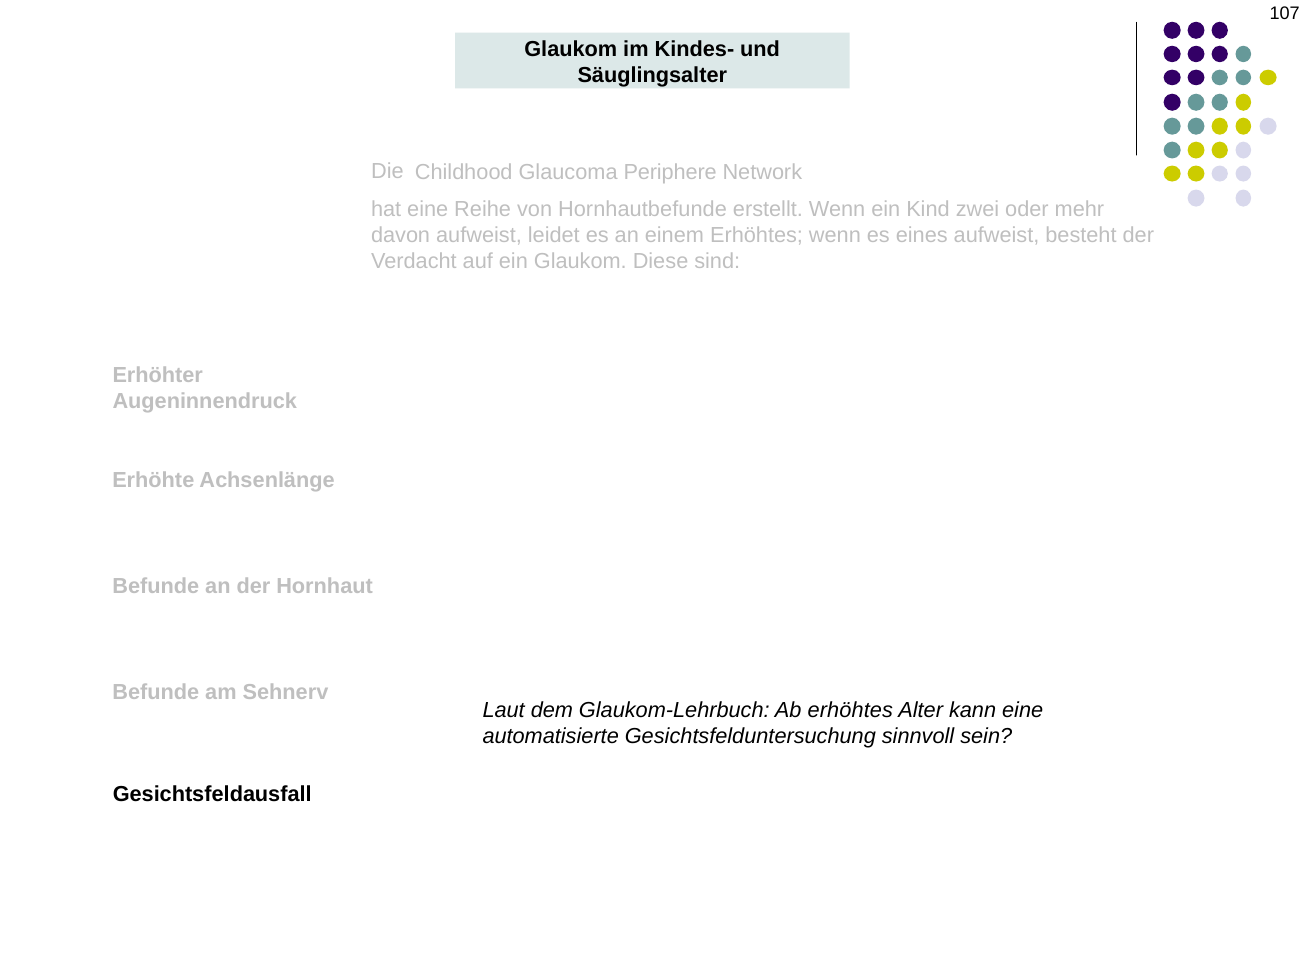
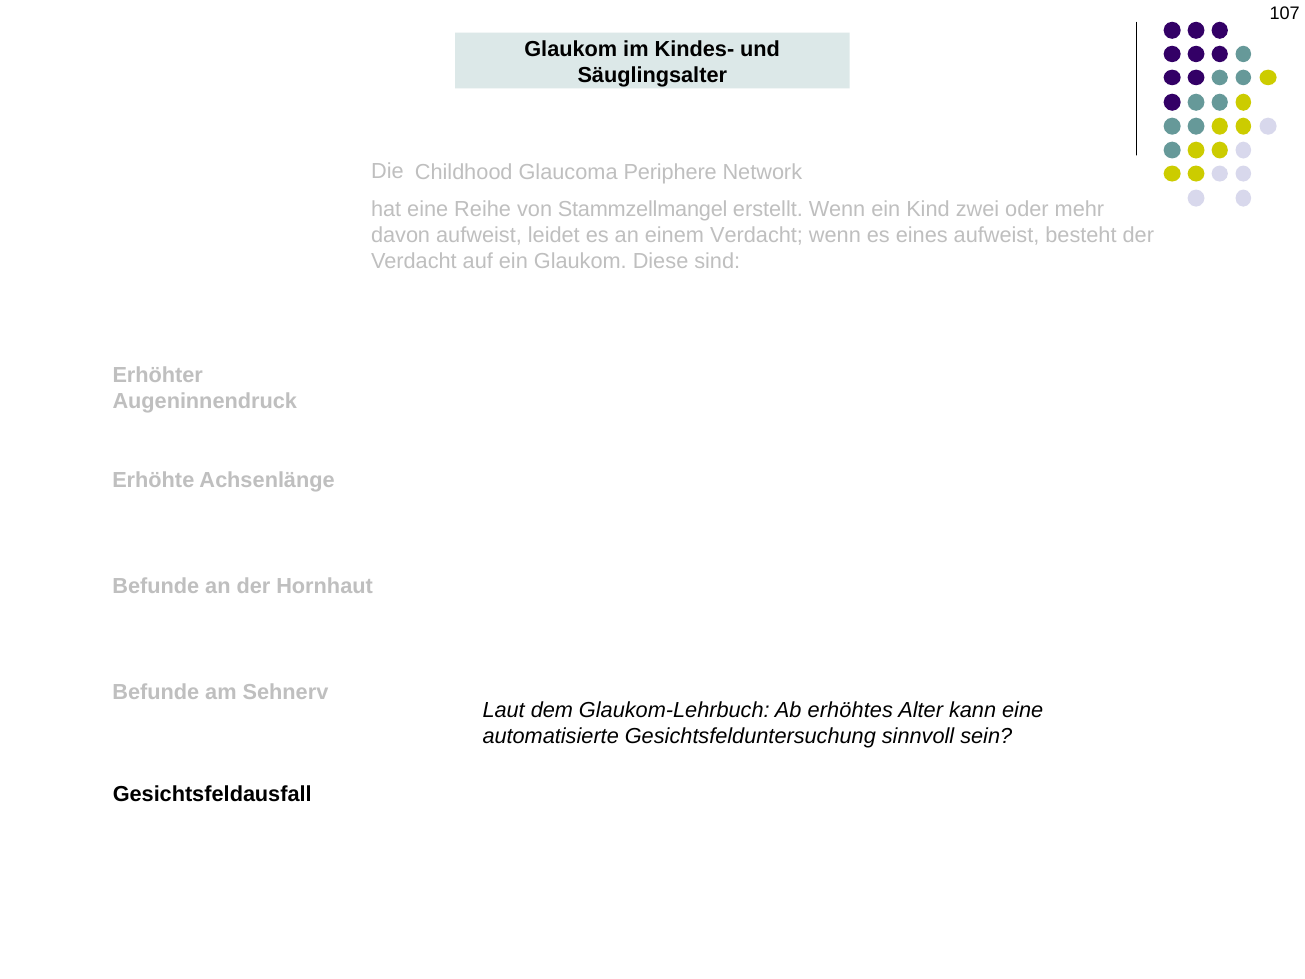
Hornhautbefunde: Hornhautbefunde -> Stammzellmangel
einem Erhöhtes: Erhöhtes -> Verdacht
